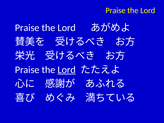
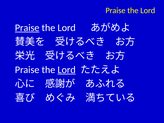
Praise at (27, 28) underline: none -> present
